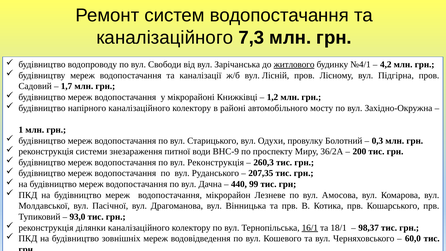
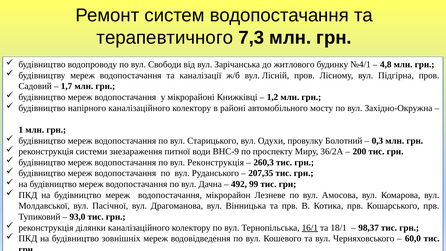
каналізаційного at (165, 38): каналізаційного -> терапевтичного
житлового underline: present -> none
4,2: 4,2 -> 4,8
440: 440 -> 492
